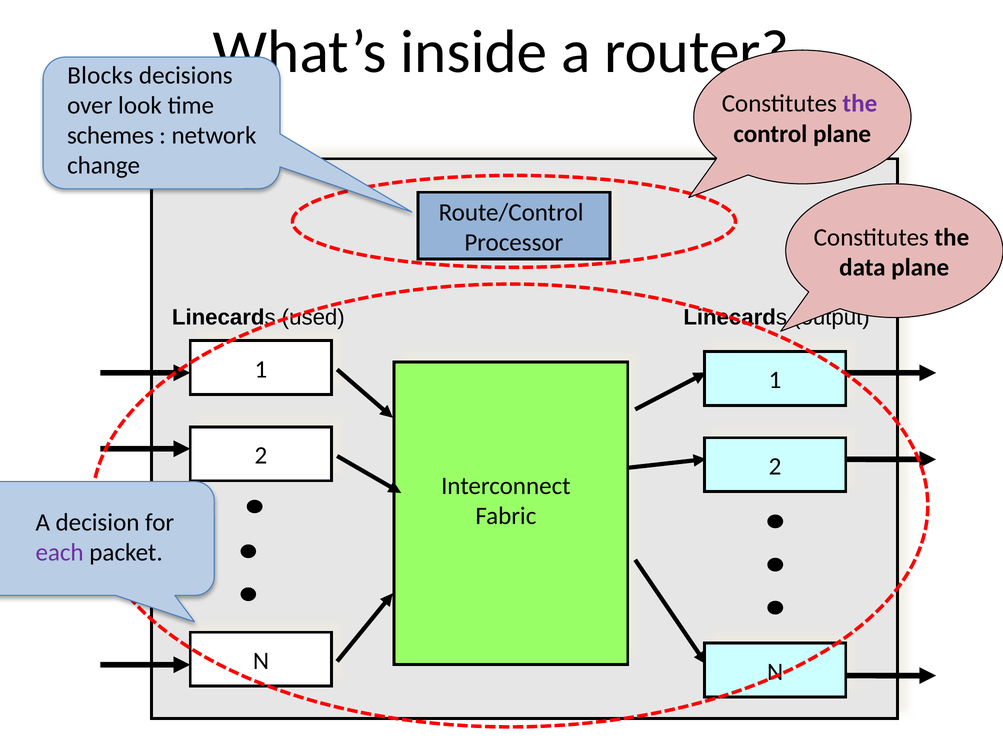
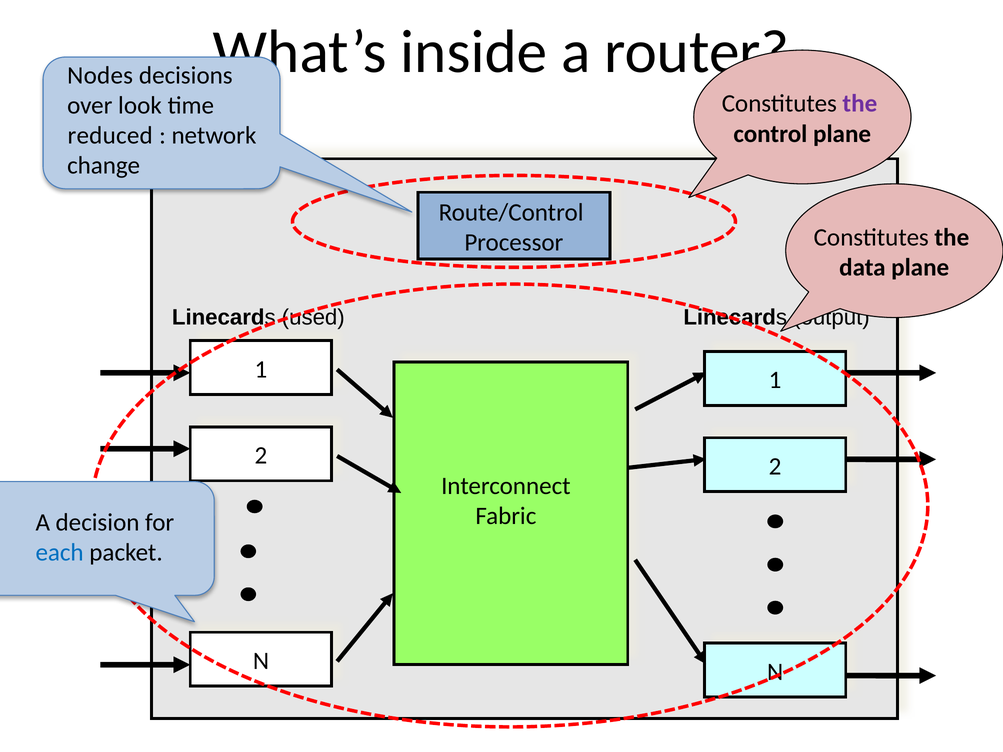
Blocks: Blocks -> Nodes
schemes: schemes -> reduced
each colour: purple -> blue
